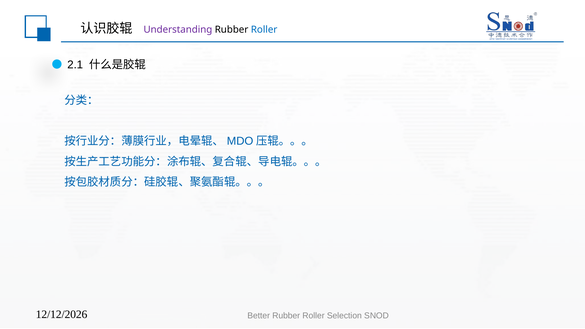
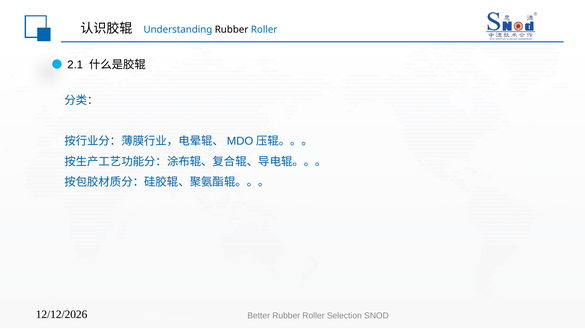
Understanding colour: purple -> blue
